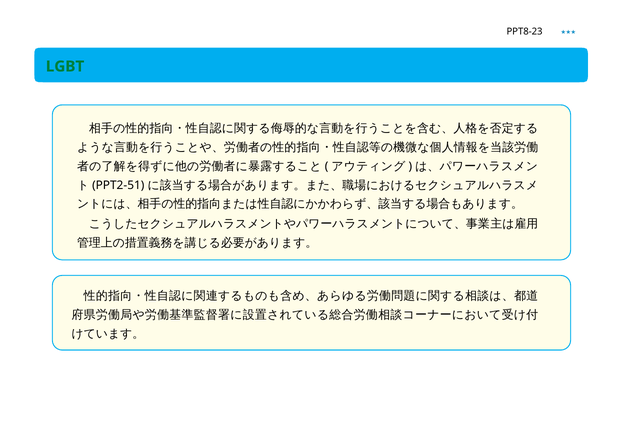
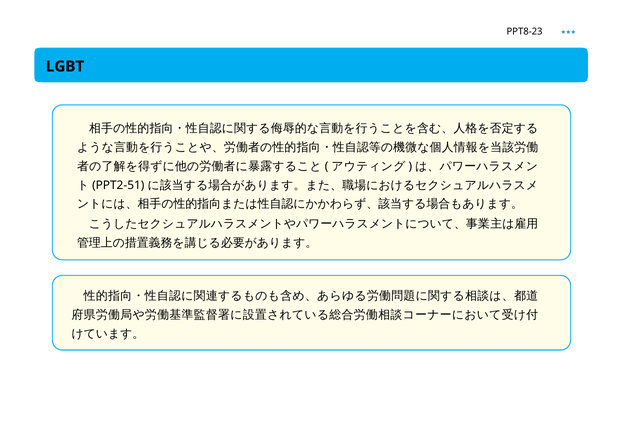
LGBT colour: green -> black
